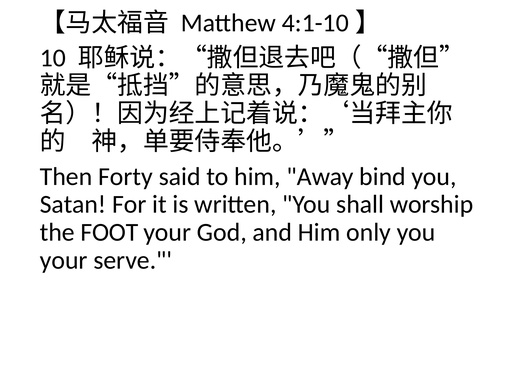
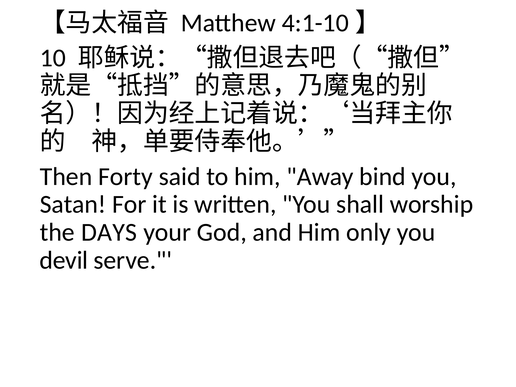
FOOT: FOOT -> DAYS
your at (64, 260): your -> devil
